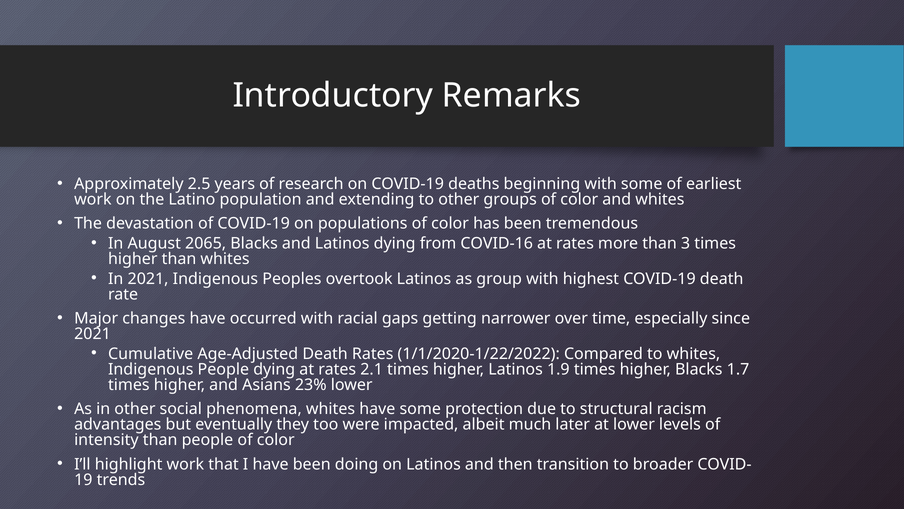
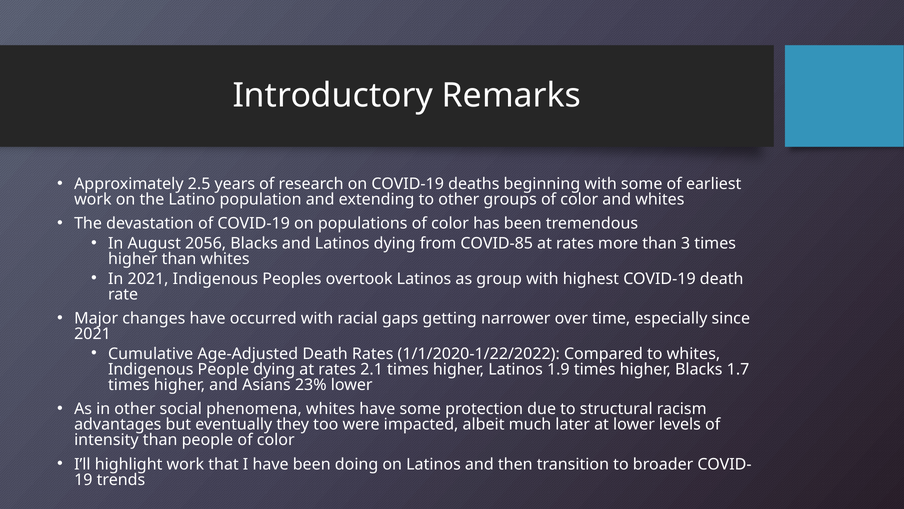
2065: 2065 -> 2056
COVID-16: COVID-16 -> COVID-85
